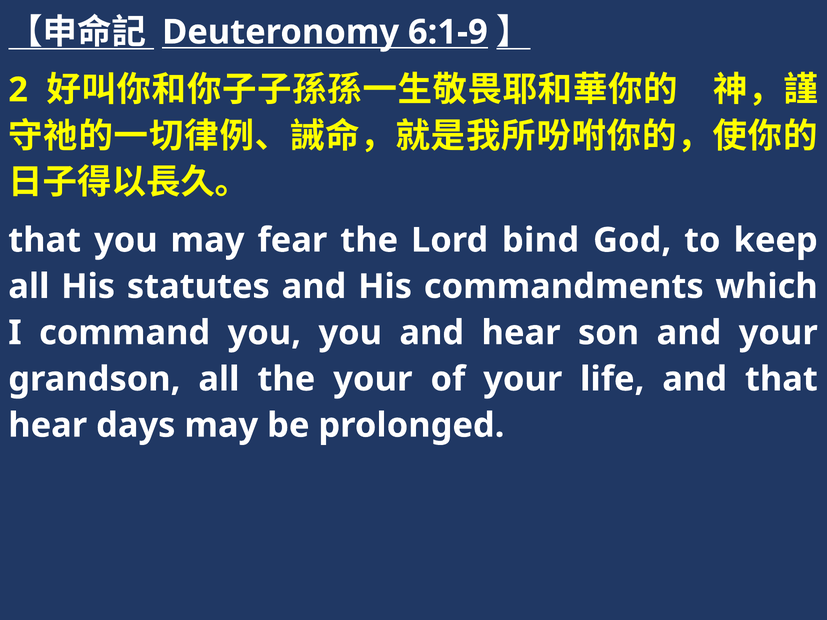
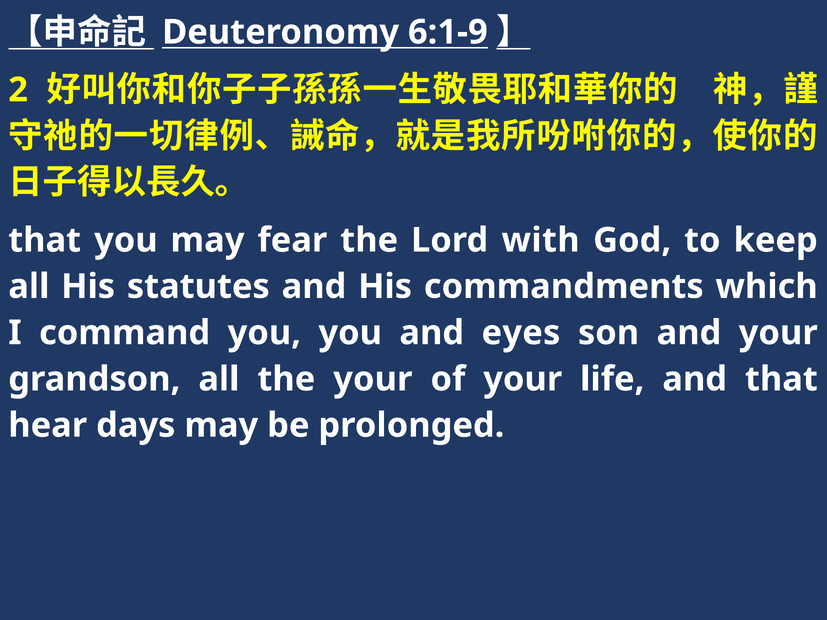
bind: bind -> with
and hear: hear -> eyes
